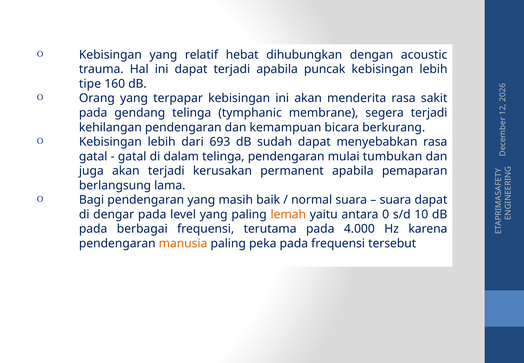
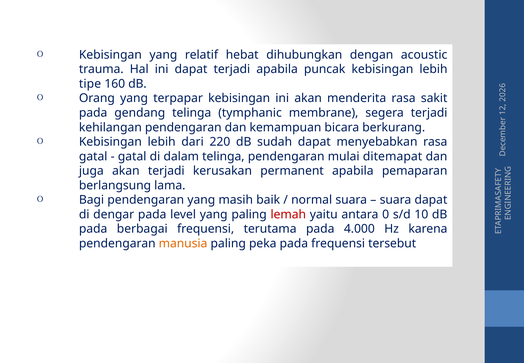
693: 693 -> 220
tumbukan: tumbukan -> ditemapat
lemah colour: orange -> red
